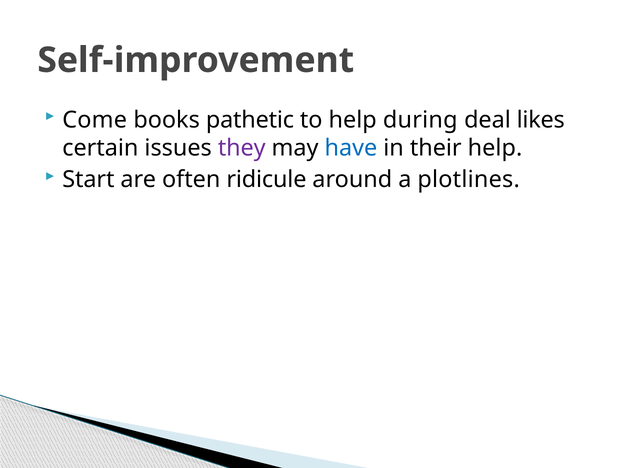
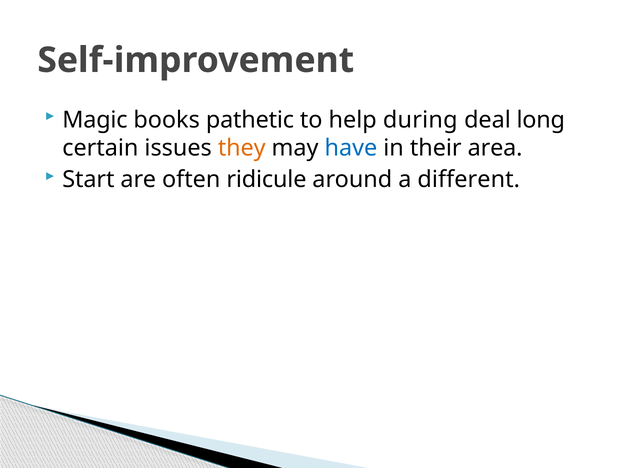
Come: Come -> Magic
likes: likes -> long
they colour: purple -> orange
their help: help -> area
plotlines: plotlines -> different
